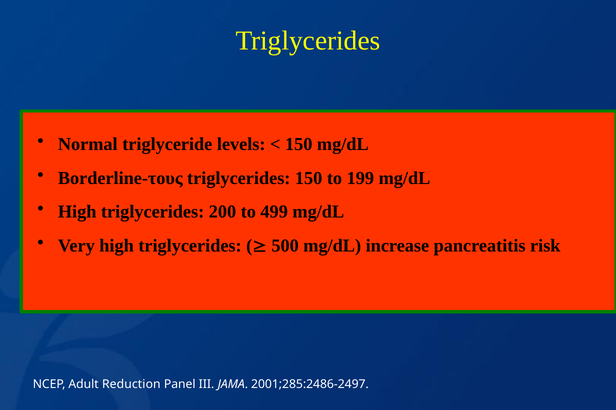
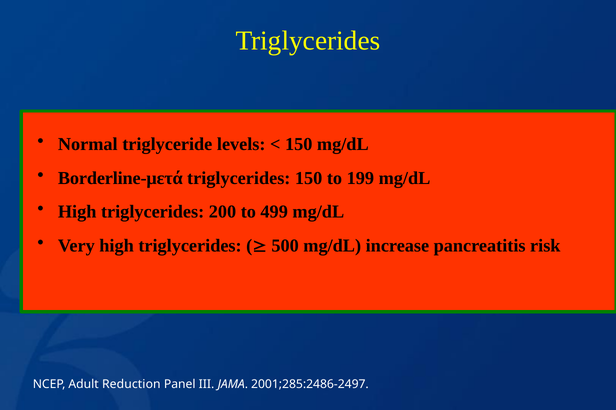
Borderline-τους: Borderline-τους -> Borderline-μετά
